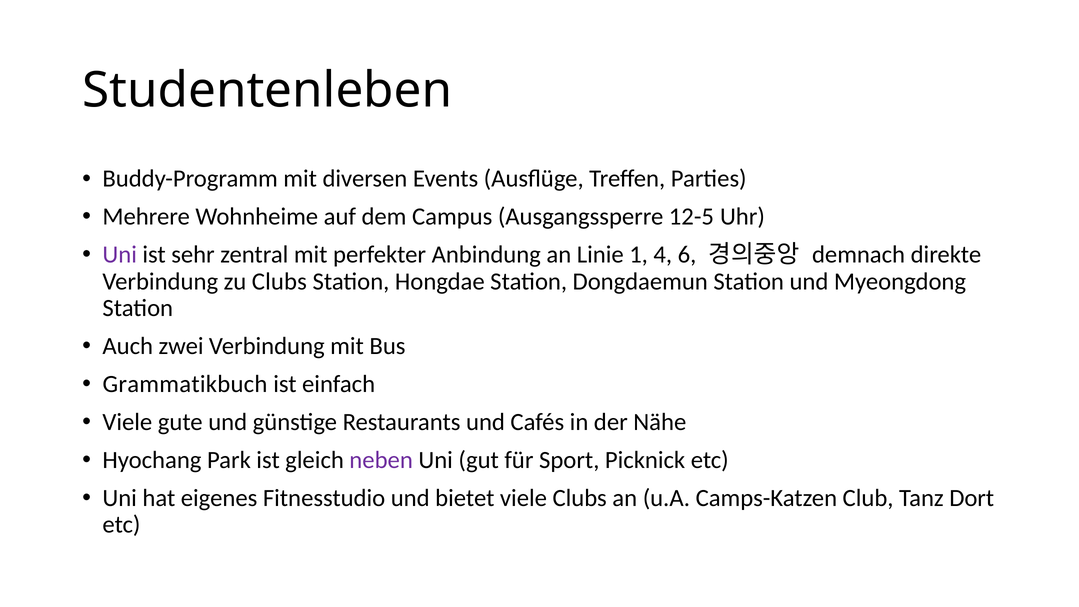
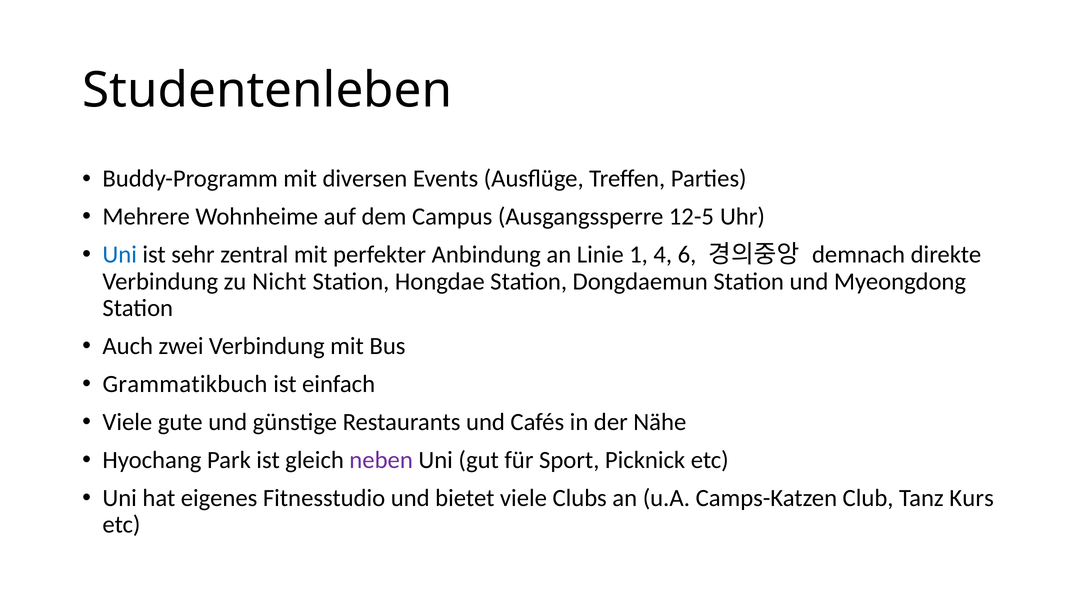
Uni at (120, 255) colour: purple -> blue
zu Clubs: Clubs -> Nicht
Dort: Dort -> Kurs
